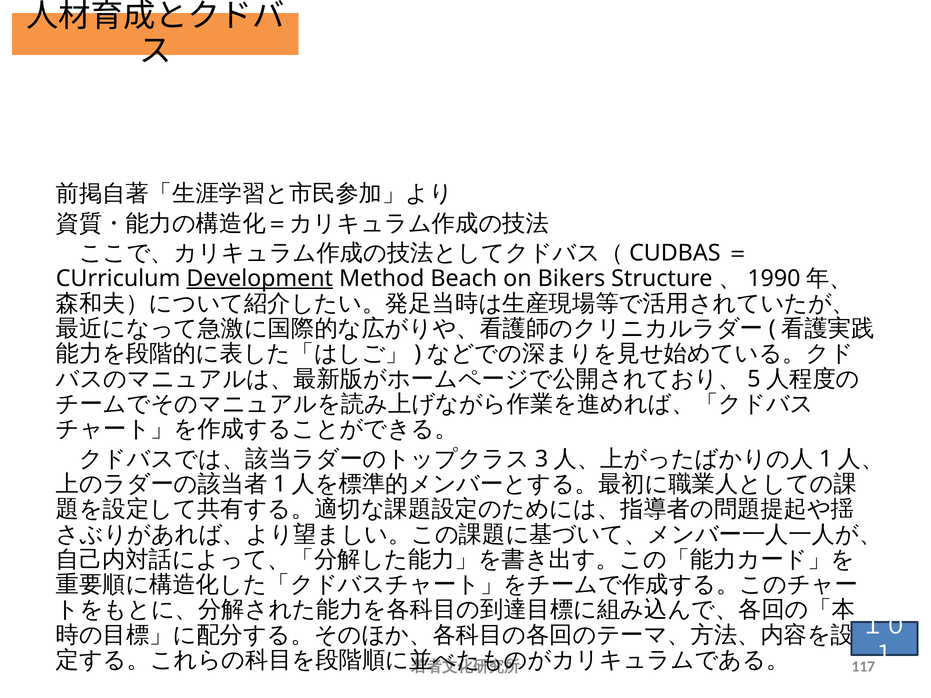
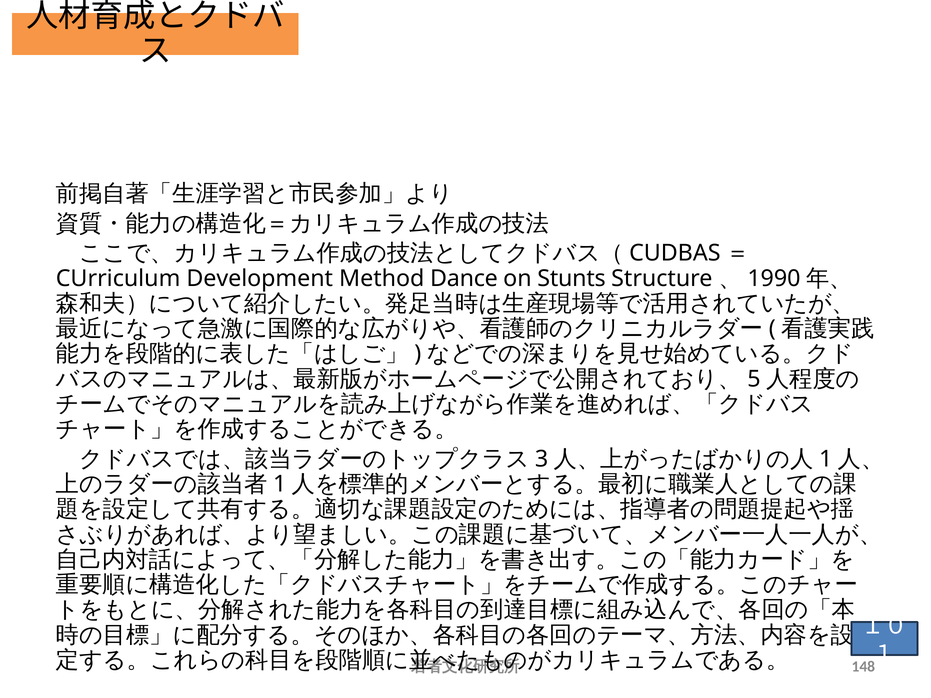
Development underline: present -> none
Beach: Beach -> Dance
Bikers: Bikers -> Stunts
117: 117 -> 148
